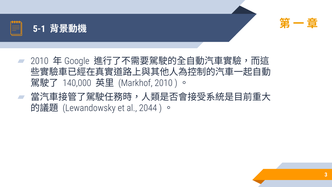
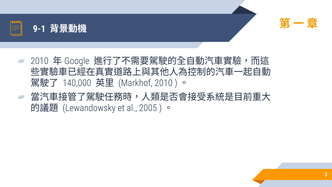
5-1: 5-1 -> 9-1
2044: 2044 -> 2005
